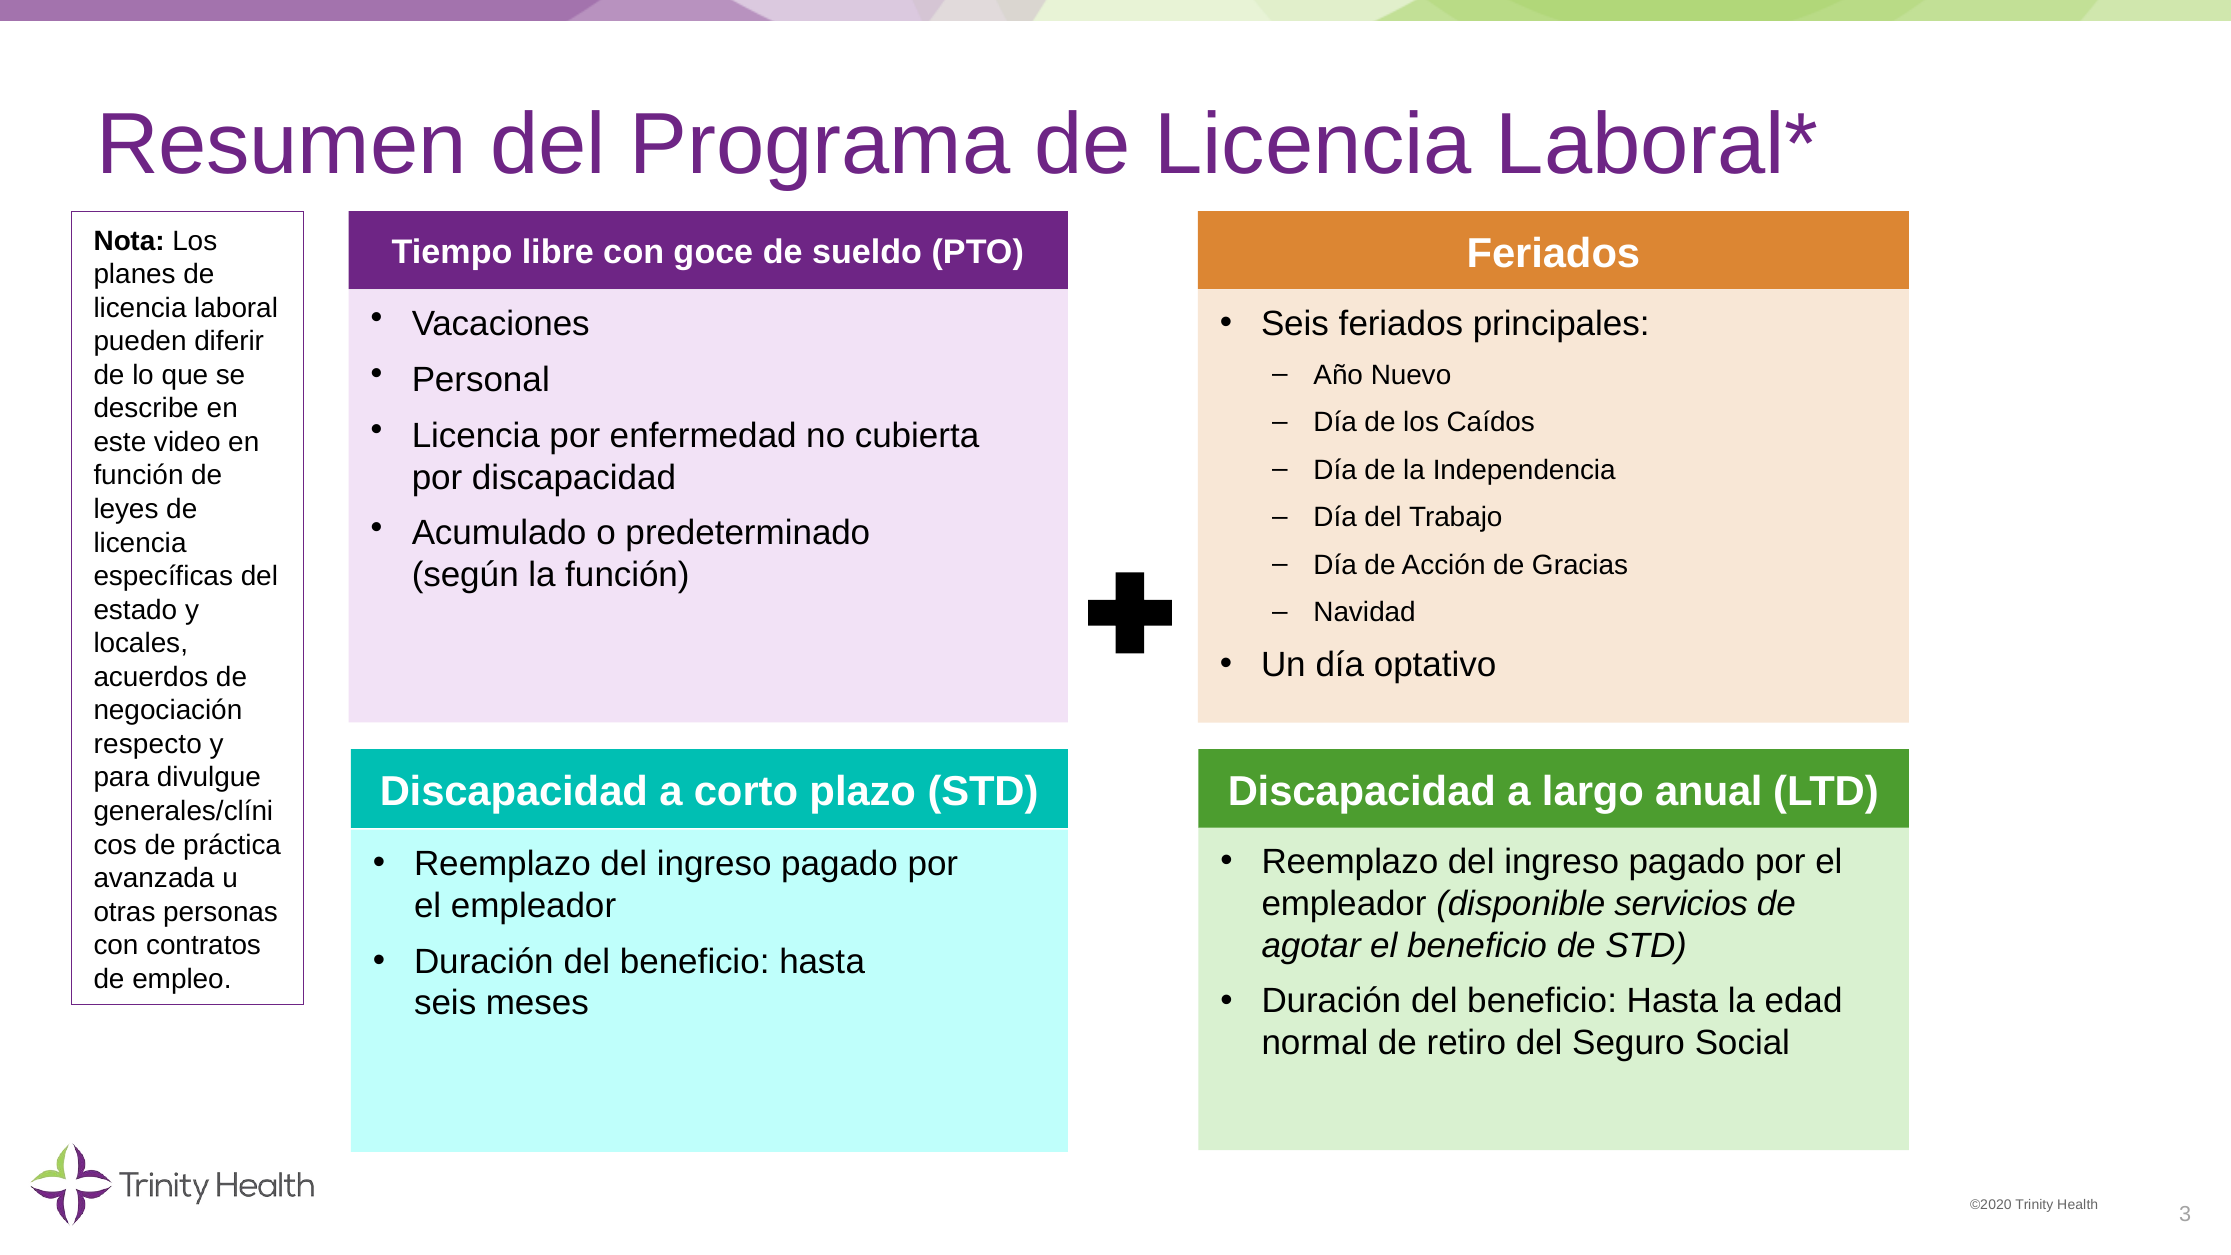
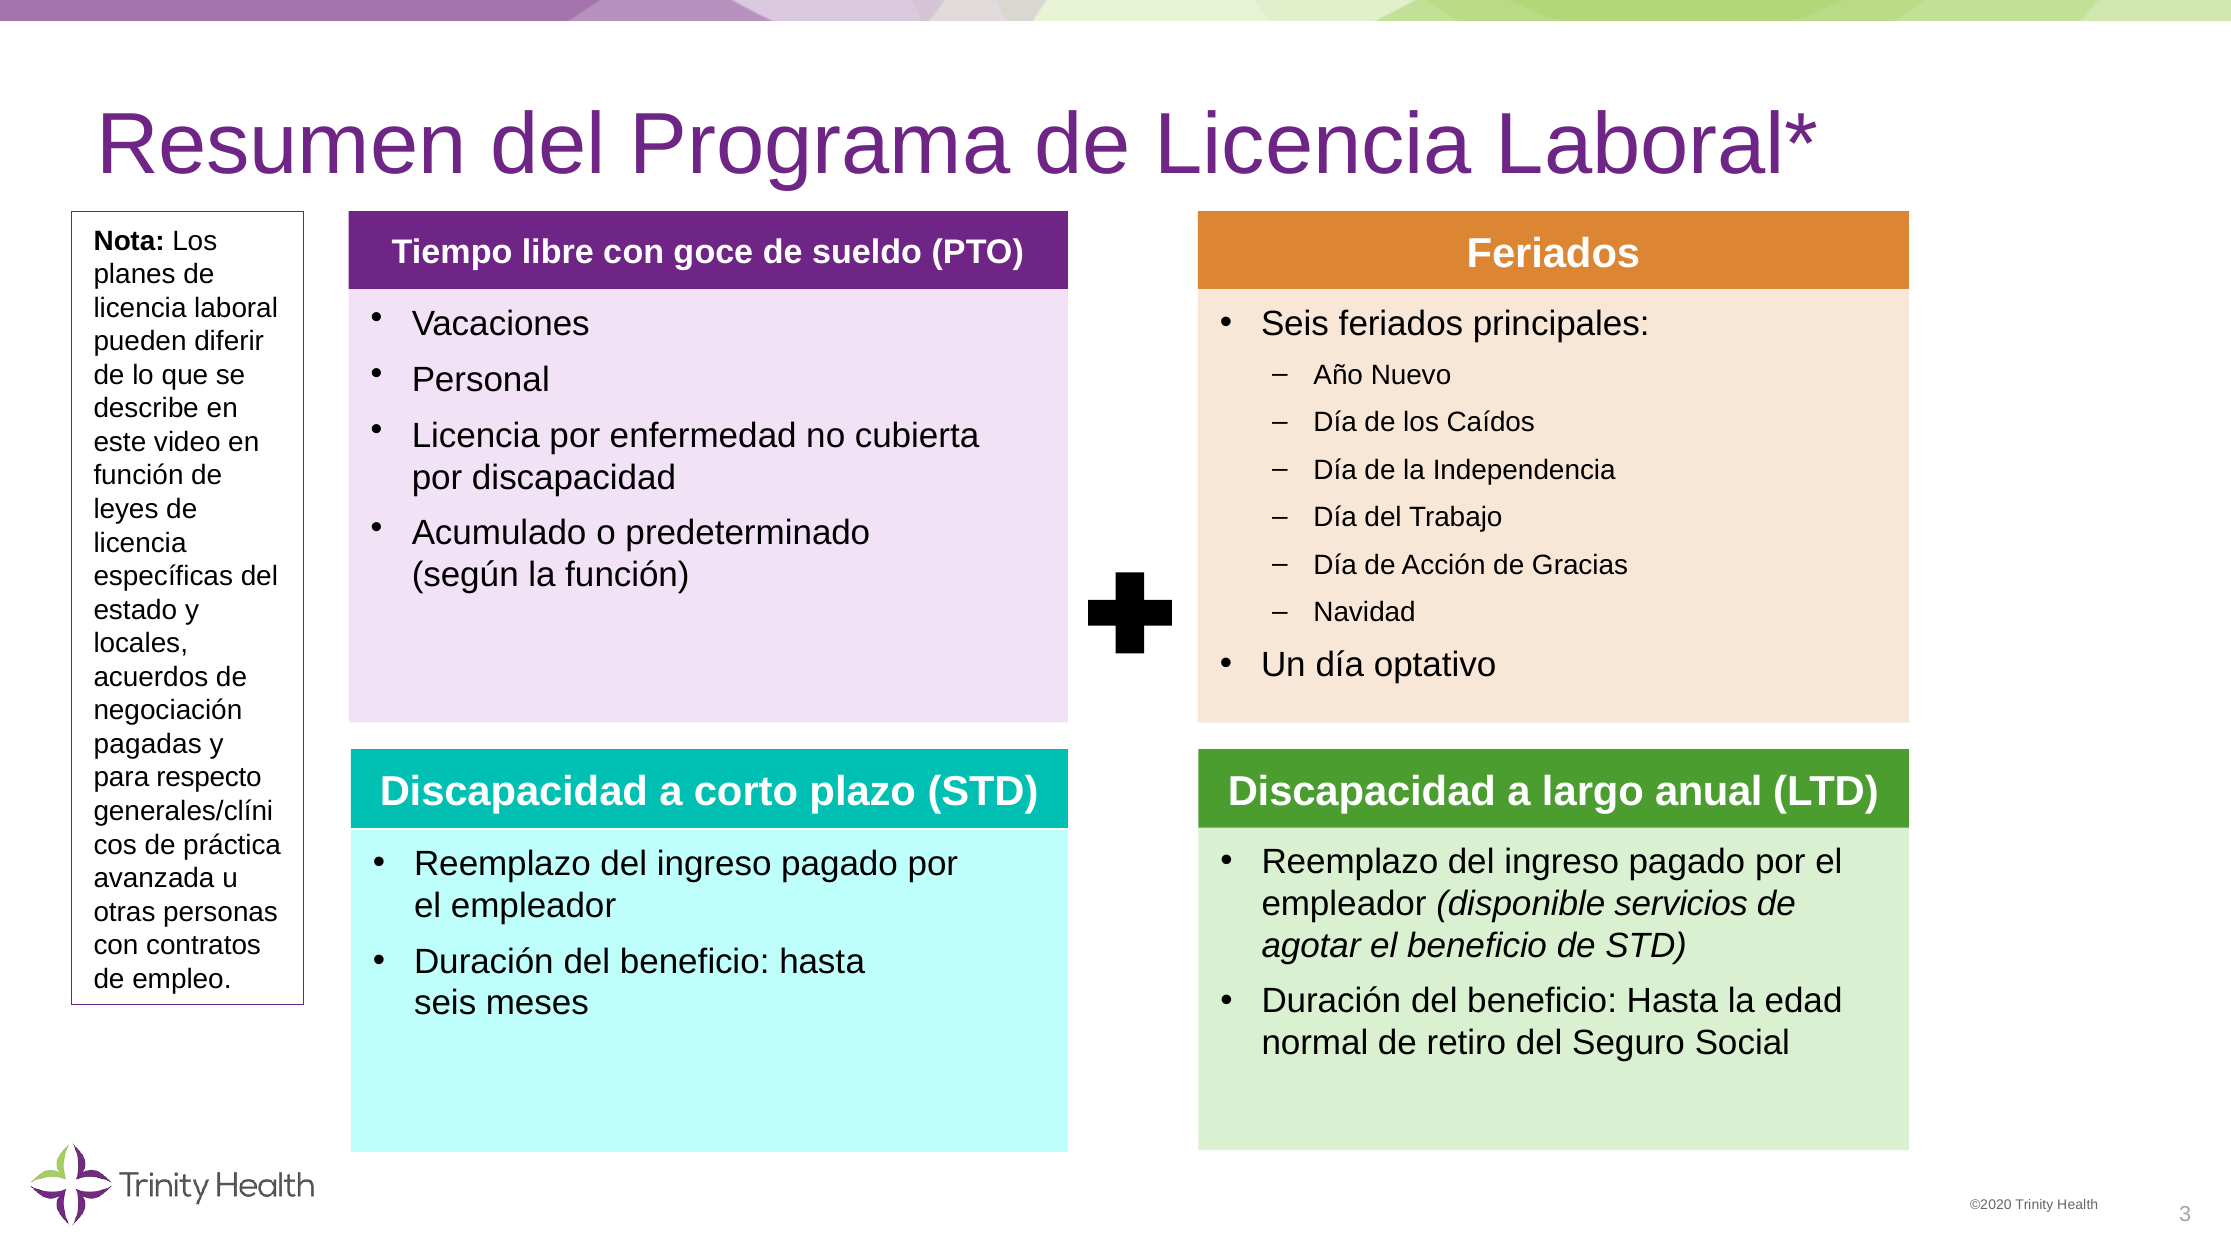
respecto: respecto -> pagadas
divulgue: divulgue -> respecto
